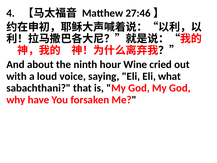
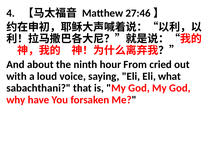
Wine: Wine -> From
